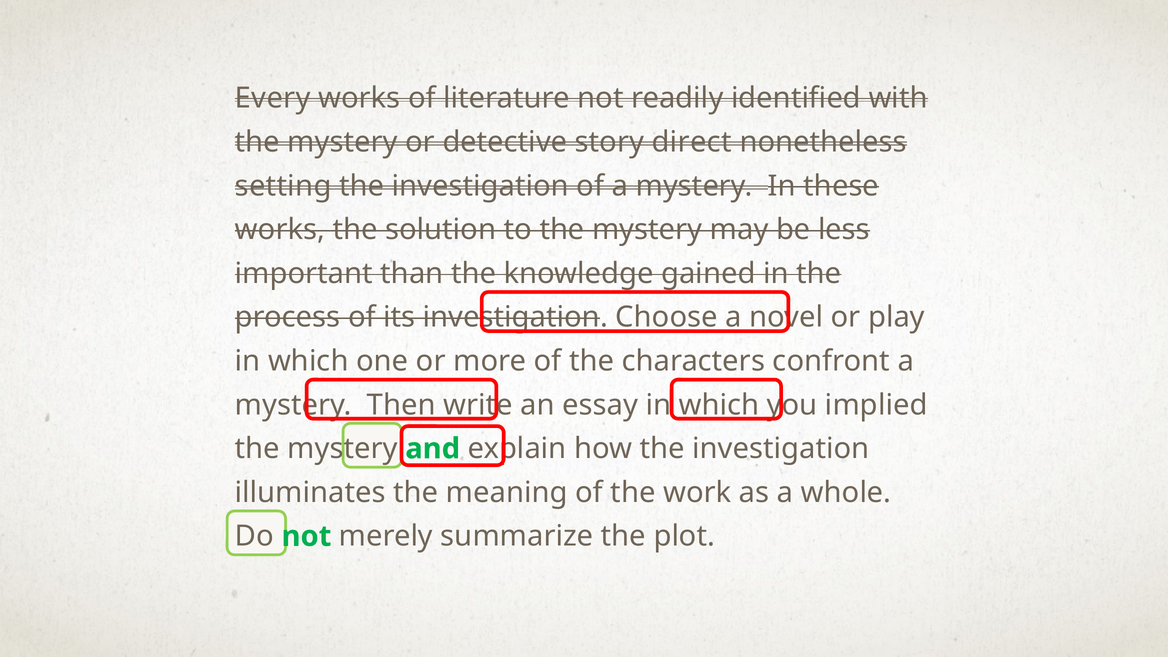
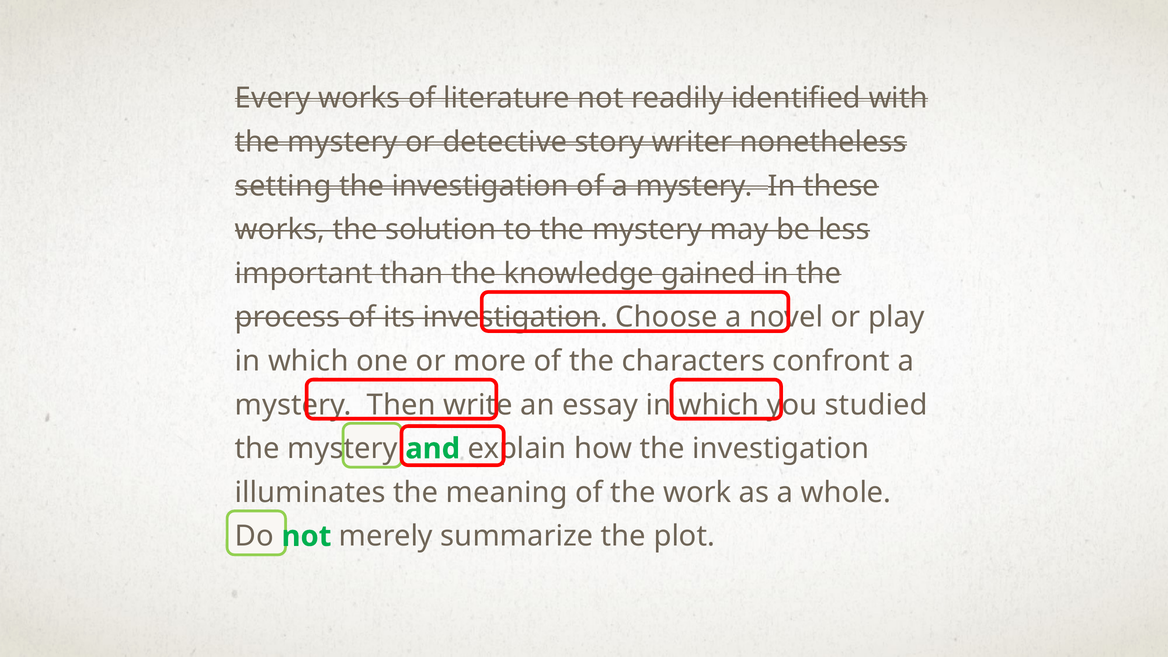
direct: direct -> writer
implied: implied -> studied
